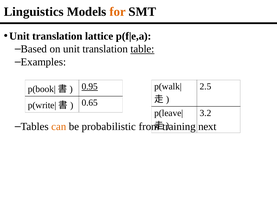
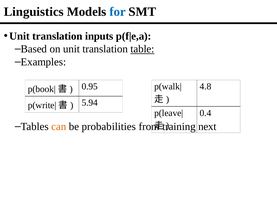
for colour: orange -> blue
lattice: lattice -> inputs
2.5: 2.5 -> 4.8
0.95 underline: present -> none
0.65: 0.65 -> 5.94
3.2: 3.2 -> 0.4
probabilistic: probabilistic -> probabilities
